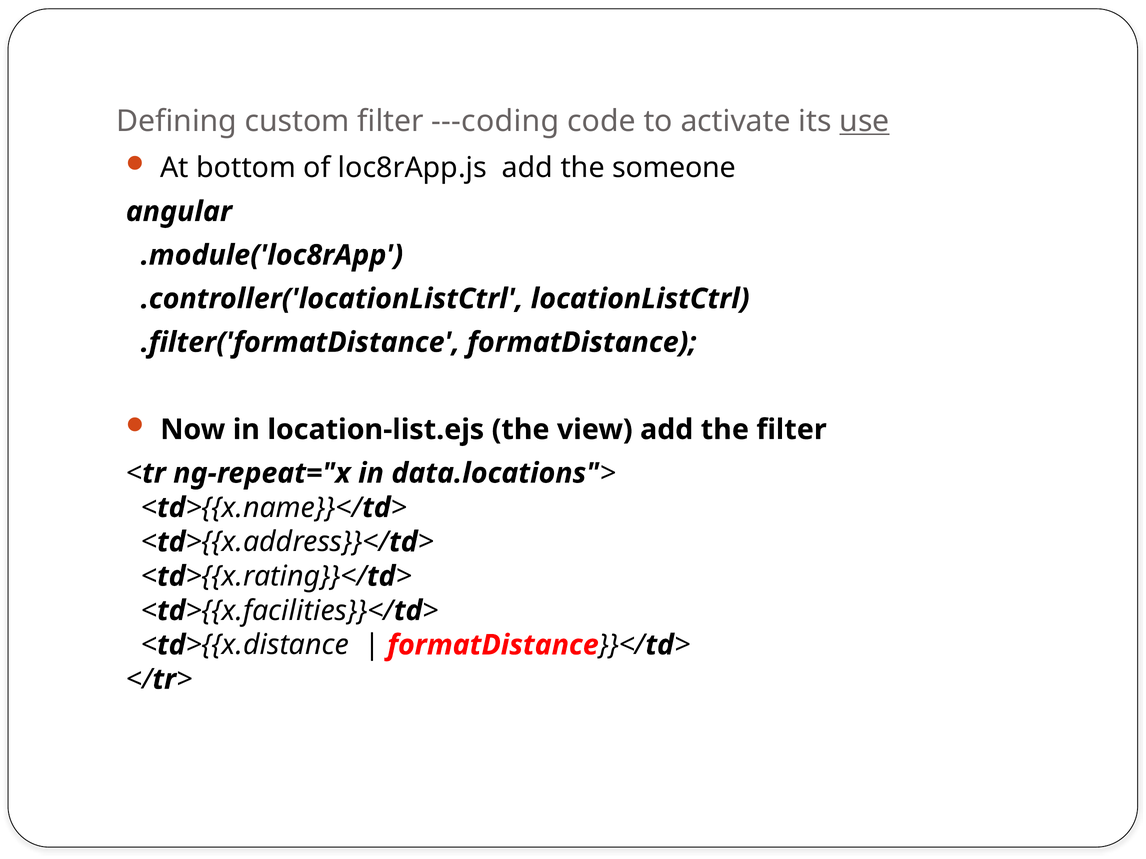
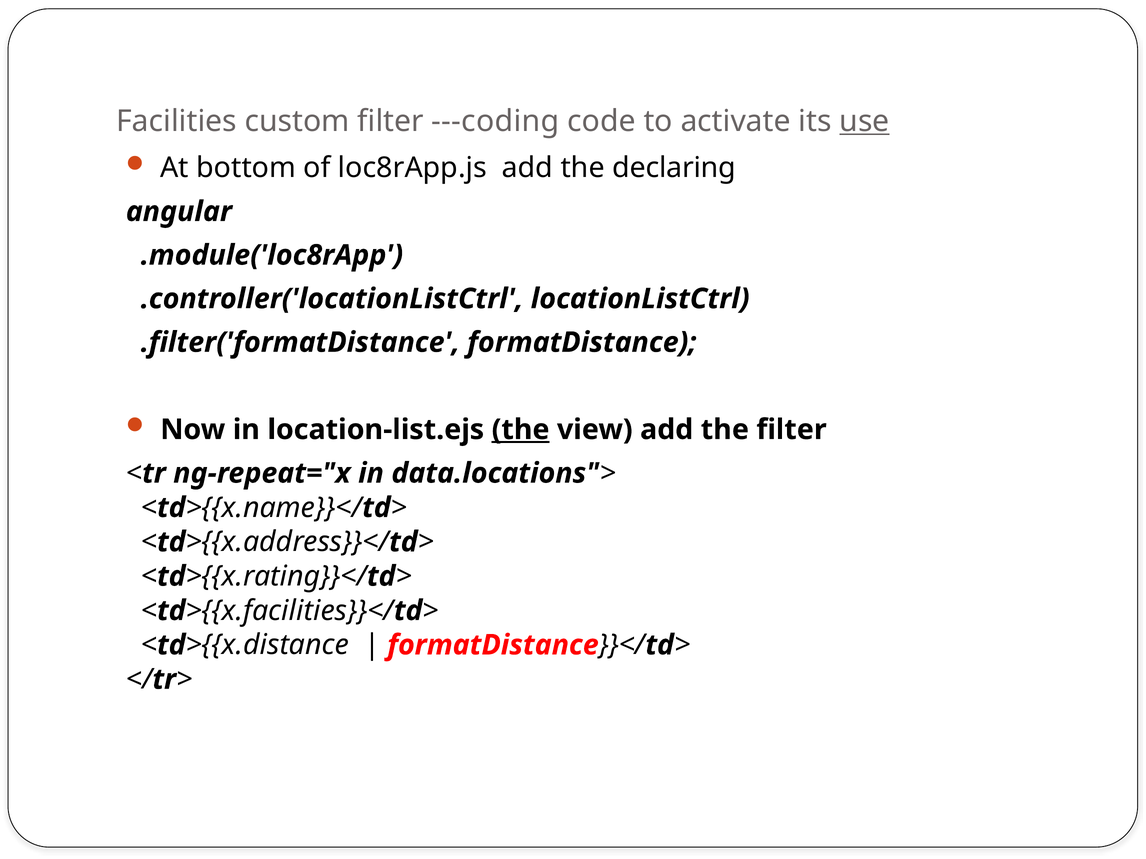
Defining: Defining -> Facilities
someone: someone -> declaring
the at (521, 430) underline: none -> present
